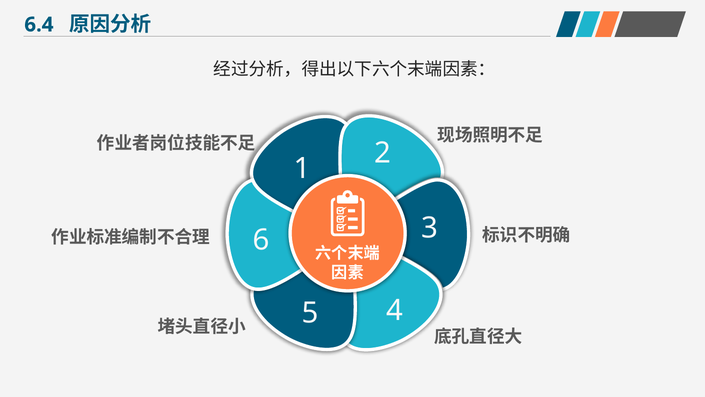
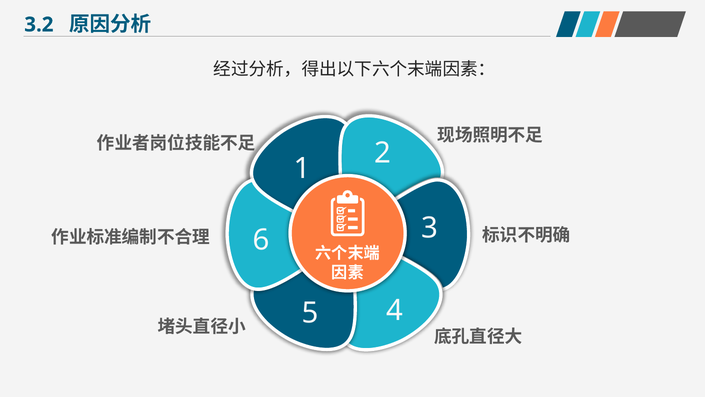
6.4: 6.4 -> 3.2
